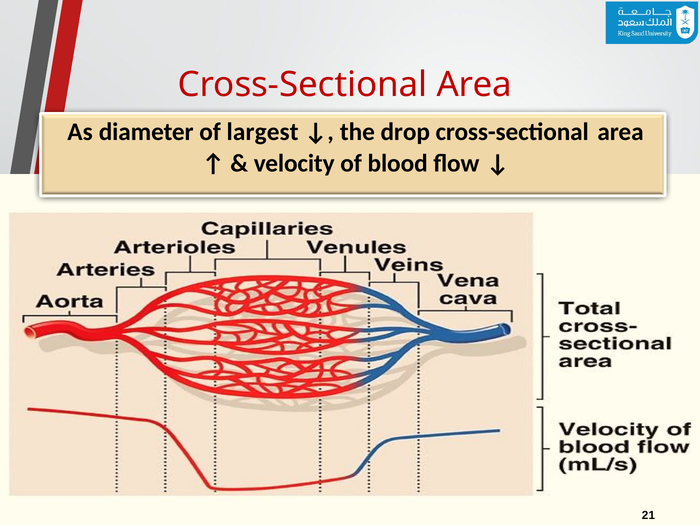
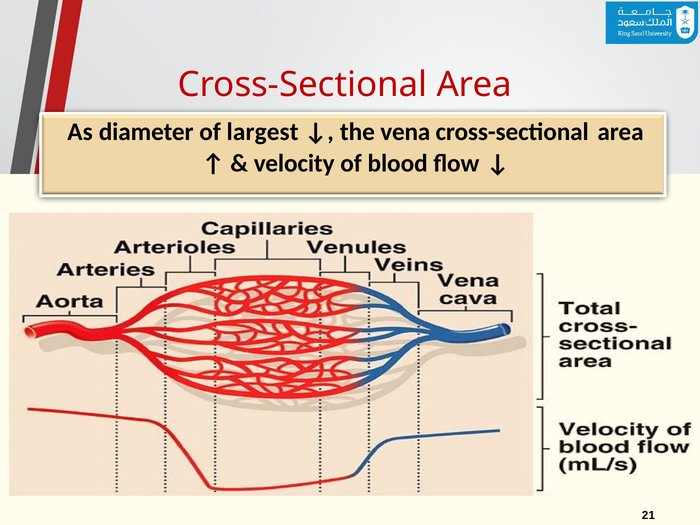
drop: drop -> vena
